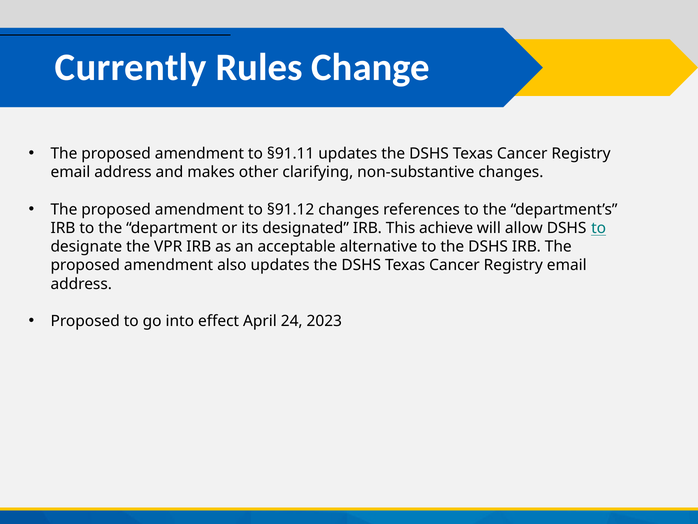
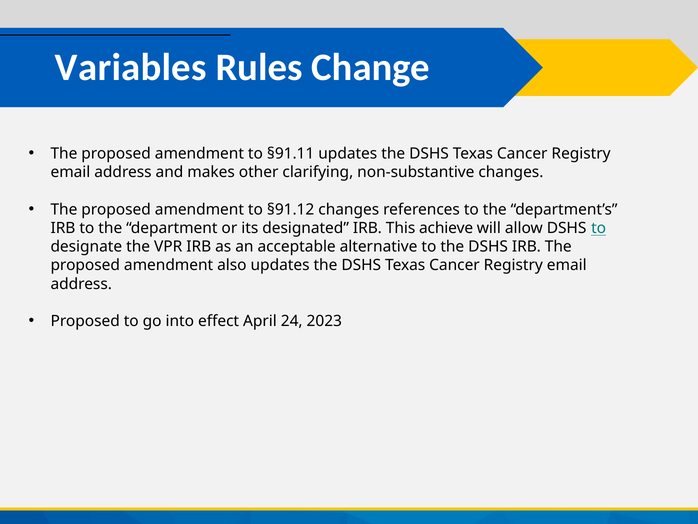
Currently: Currently -> Variables
